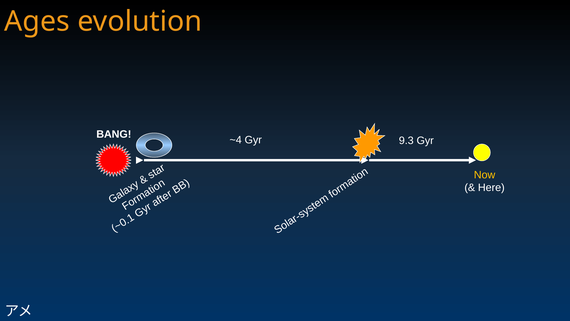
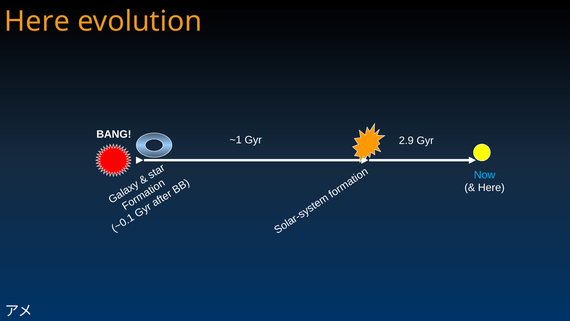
Ages at (37, 21): Ages -> Here
~4: ~4 -> ~1
9.3: 9.3 -> 2.9
Now colour: yellow -> light blue
